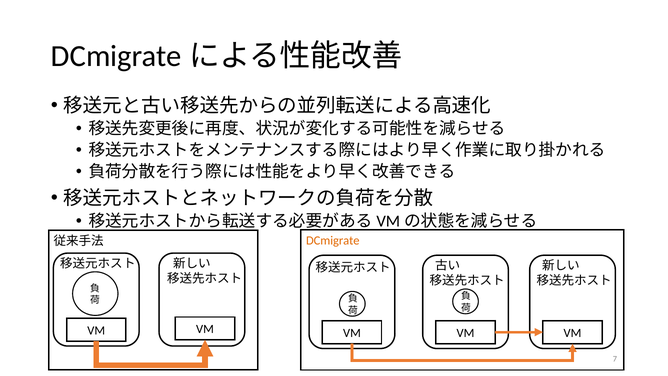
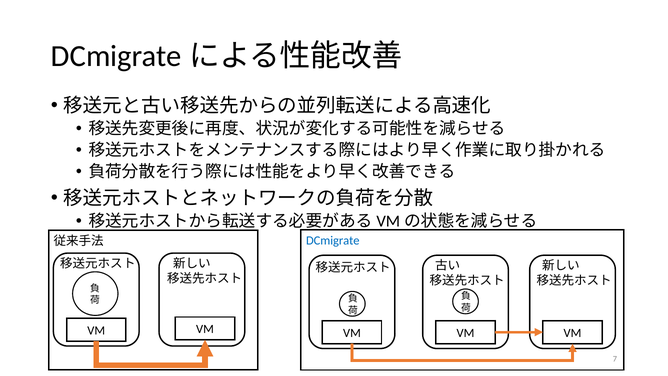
DCmigrate colour: orange -> blue
